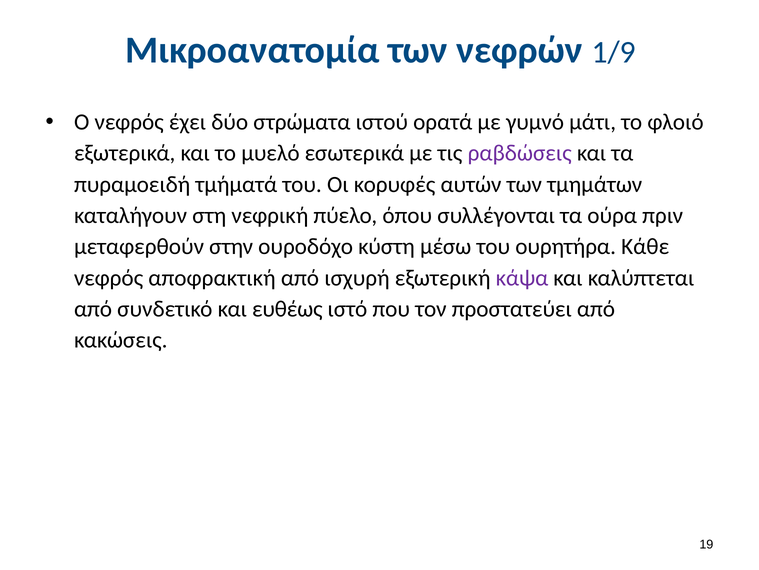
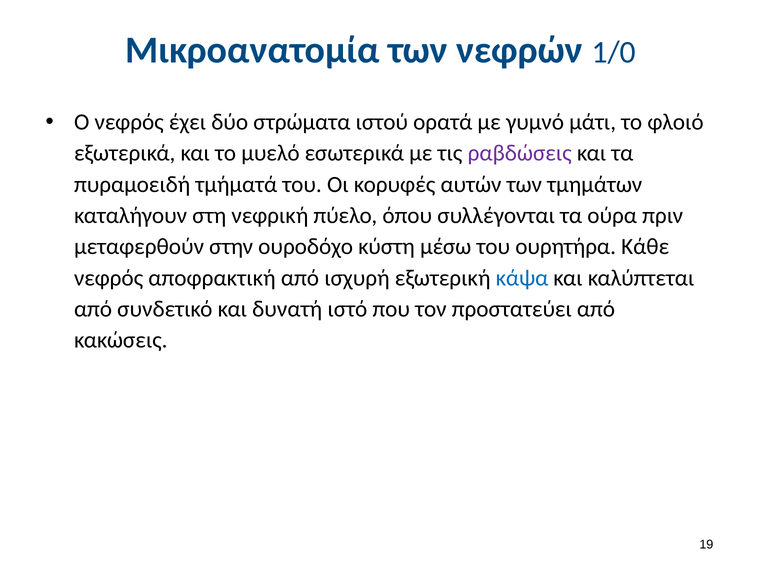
1/9: 1/9 -> 1/0
κάψα colour: purple -> blue
ευθέως: ευθέως -> δυνατή
